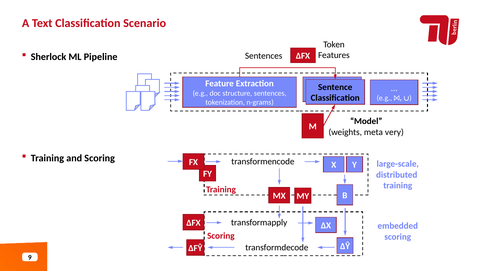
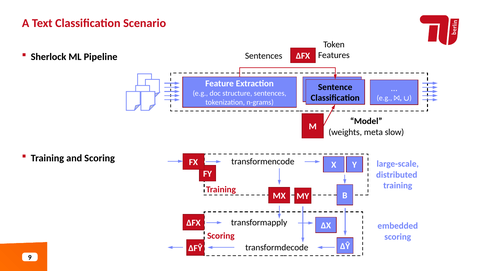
very: very -> slow
